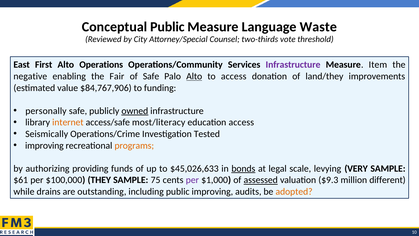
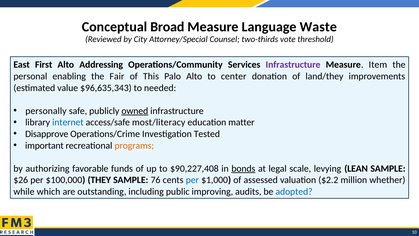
Conceptual Public: Public -> Broad
Operations: Operations -> Addressing
negative: negative -> personal
of Safe: Safe -> This
Alto at (194, 76) underline: present -> none
to access: access -> center
$84,767,906: $84,767,906 -> $96,635,343
funding: funding -> needed
internet colour: orange -> blue
education access: access -> matter
Seismically: Seismically -> Disapprove
improving at (44, 145): improving -> important
providing: providing -> favorable
$45,026,633: $45,026,633 -> $90,227,408
VERY: VERY -> LEAN
$61: $61 -> $26
75: 75 -> 76
per at (192, 180) colour: purple -> blue
assessed underline: present -> none
$9.3: $9.3 -> $2.2
different: different -> whether
drains: drains -> which
adopted colour: orange -> blue
